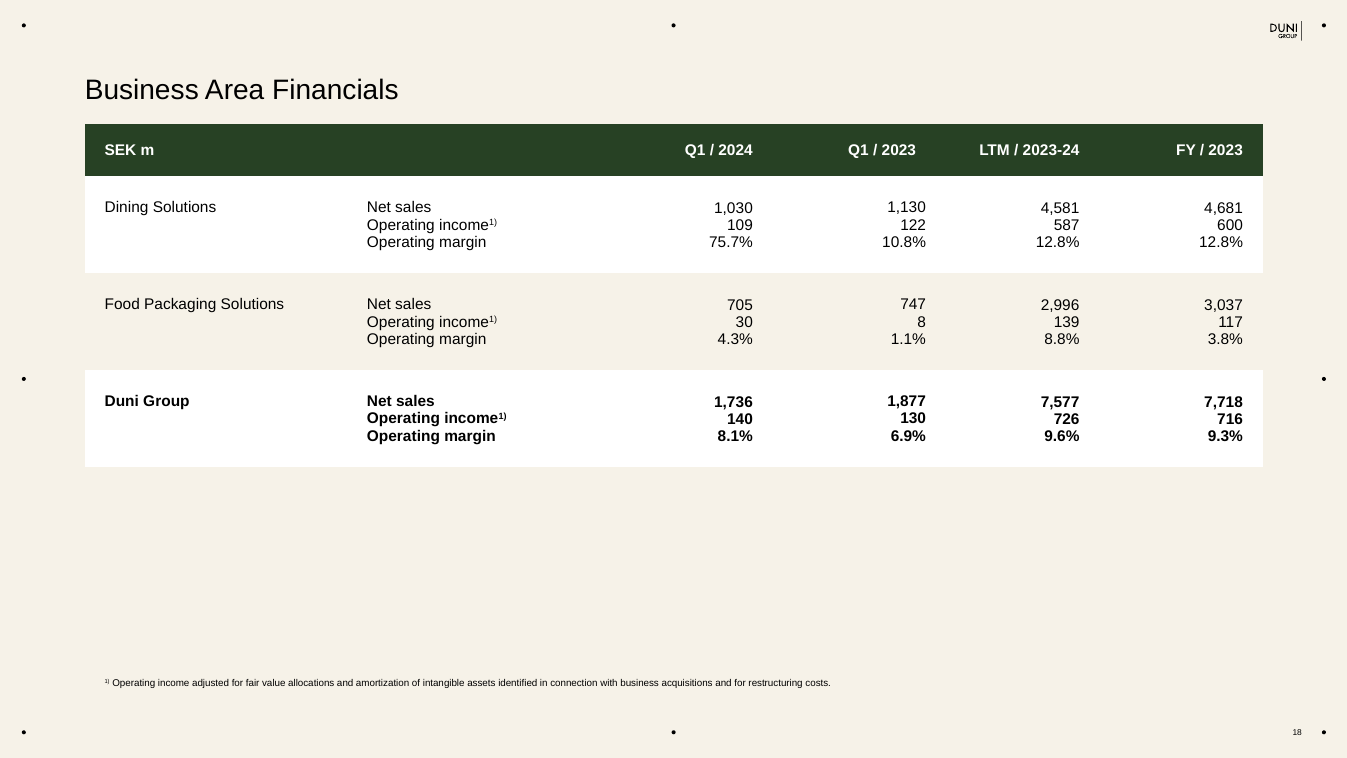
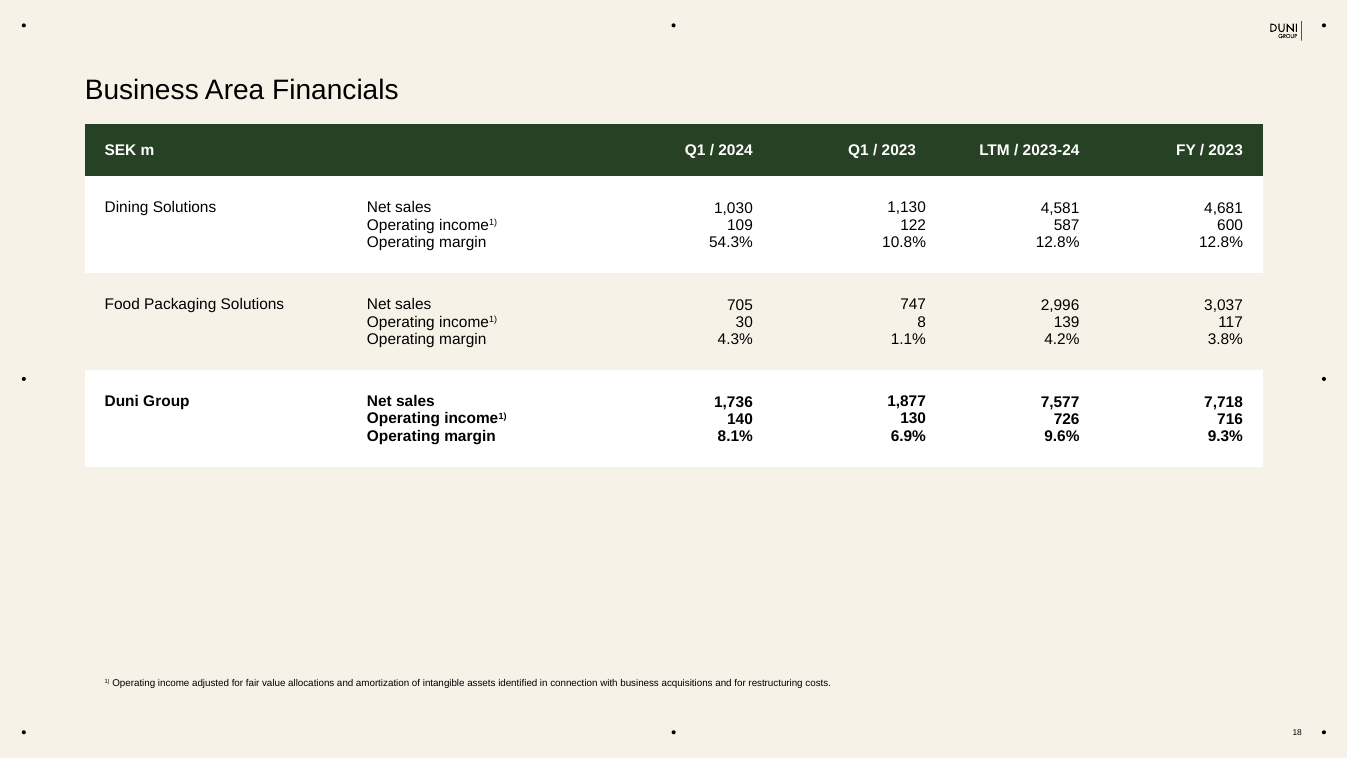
75.7%: 75.7% -> 54.3%
8.8%: 8.8% -> 4.2%
